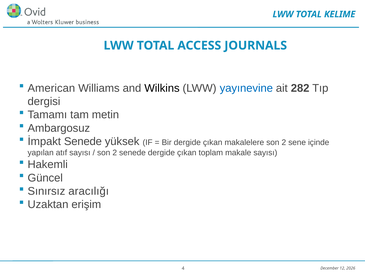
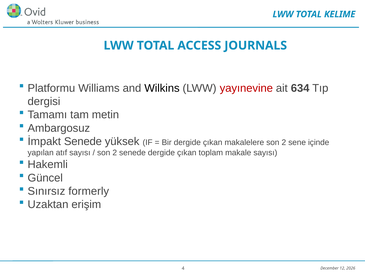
American: American -> Platformu
yayınevine colour: blue -> red
282: 282 -> 634
aracılığı: aracılığı -> formerly
